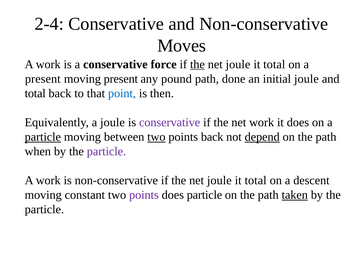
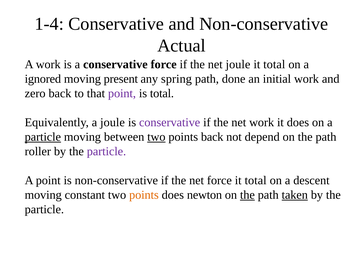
2-4: 2-4 -> 1-4
Moves: Moves -> Actual
the at (197, 64) underline: present -> none
present at (43, 79): present -> ignored
pound: pound -> spring
initial joule: joule -> work
total at (35, 93): total -> zero
point at (122, 93) colour: blue -> purple
is then: then -> total
depend underline: present -> none
when: when -> roller
work at (48, 181): work -> point
joule at (219, 181): joule -> force
points at (144, 195) colour: purple -> orange
does particle: particle -> newton
the at (247, 195) underline: none -> present
